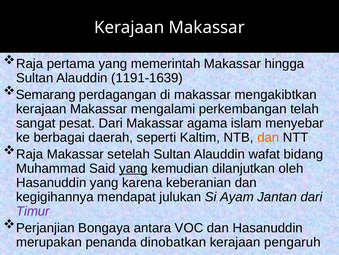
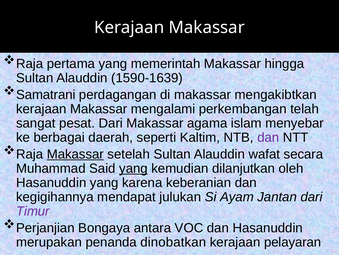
1191-1639: 1191-1639 -> 1590-1639
Semarang: Semarang -> Samatrani
dan at (268, 137) colour: orange -> purple
Makassar at (75, 154) underline: none -> present
bidang: bidang -> secara
pengaruh: pengaruh -> pelayaran
